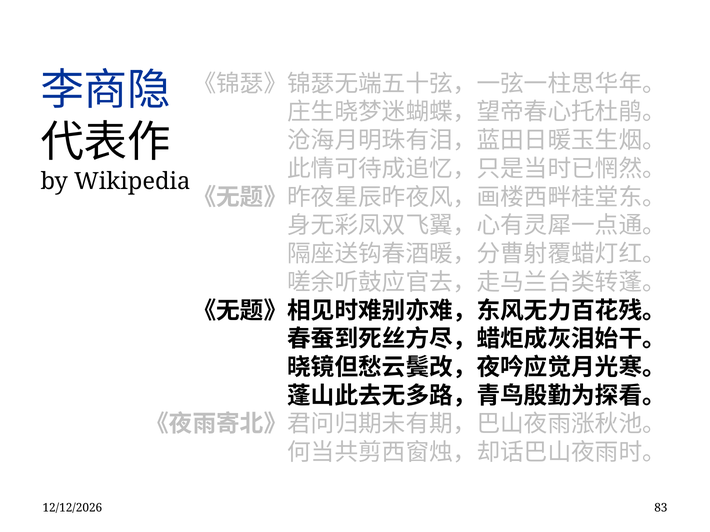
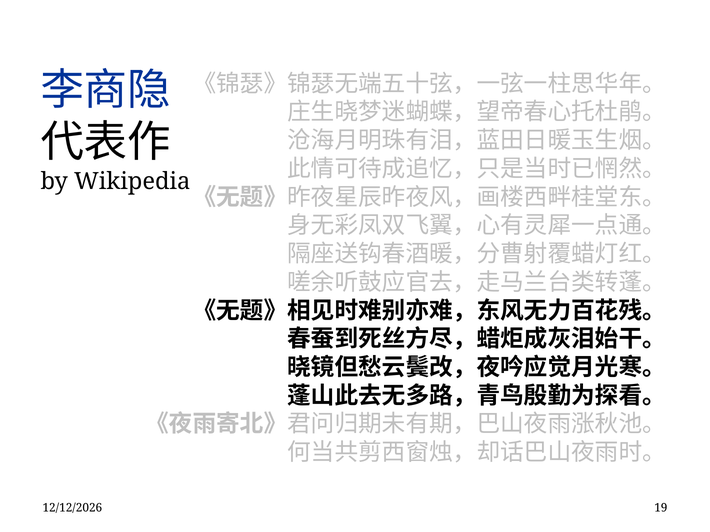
83: 83 -> 19
